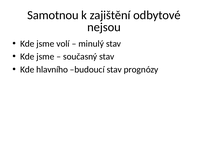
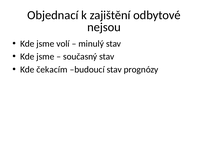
Samotnou: Samotnou -> Objednací
hlavního: hlavního -> čekacím
